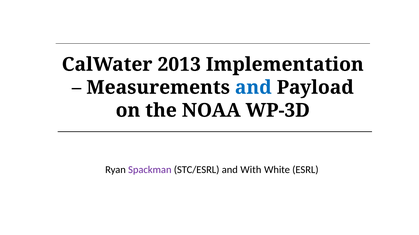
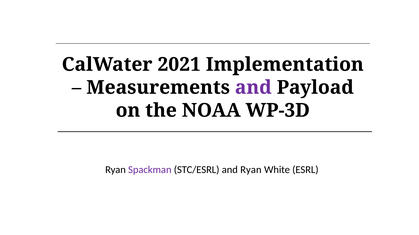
2013: 2013 -> 2021
and at (253, 88) colour: blue -> purple
and With: With -> Ryan
